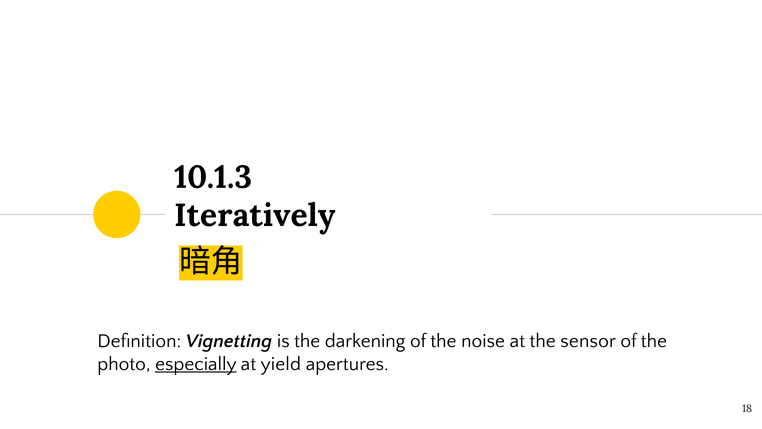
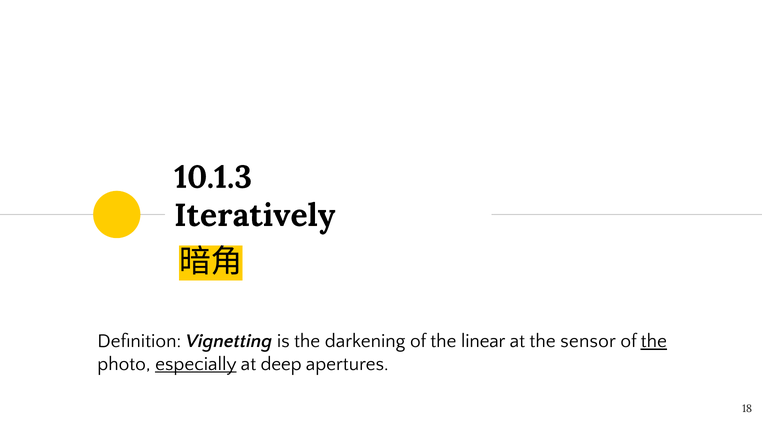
noise: noise -> linear
the at (654, 341) underline: none -> present
yield: yield -> deep
